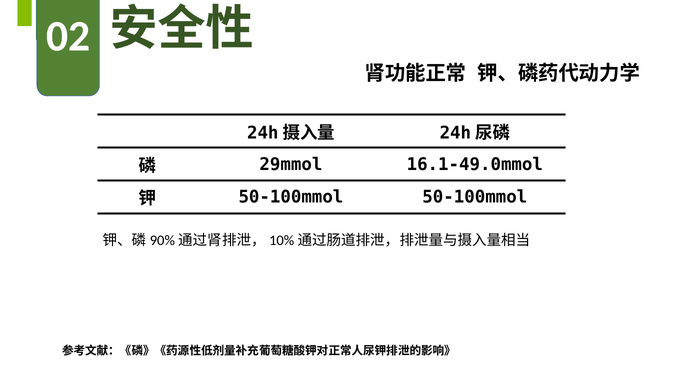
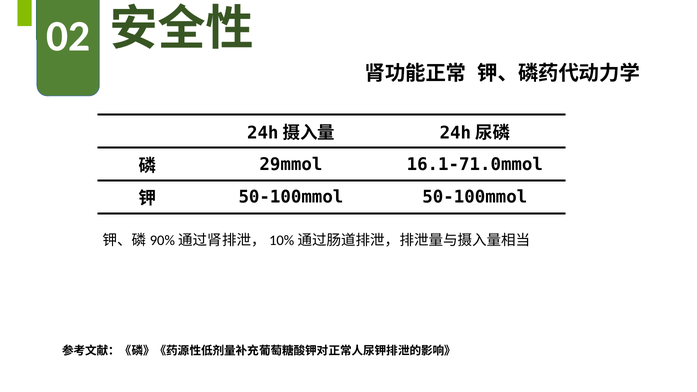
16.1-49.0mmol: 16.1-49.0mmol -> 16.1-71.0mmol
